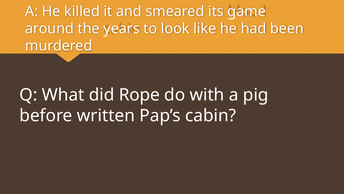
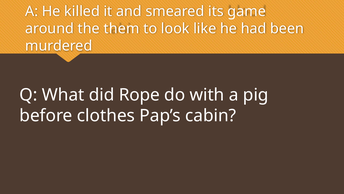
years: years -> them
written: written -> clothes
